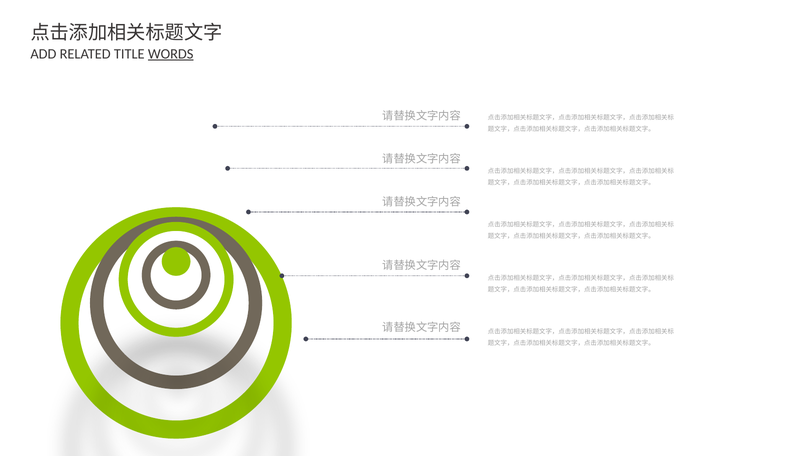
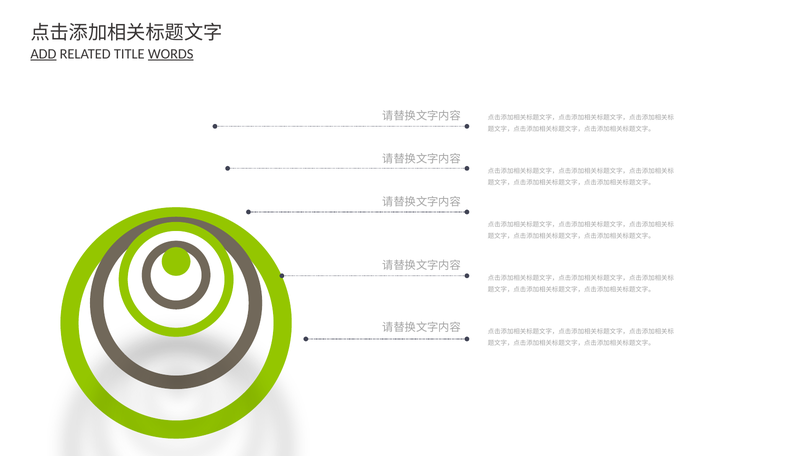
ADD underline: none -> present
